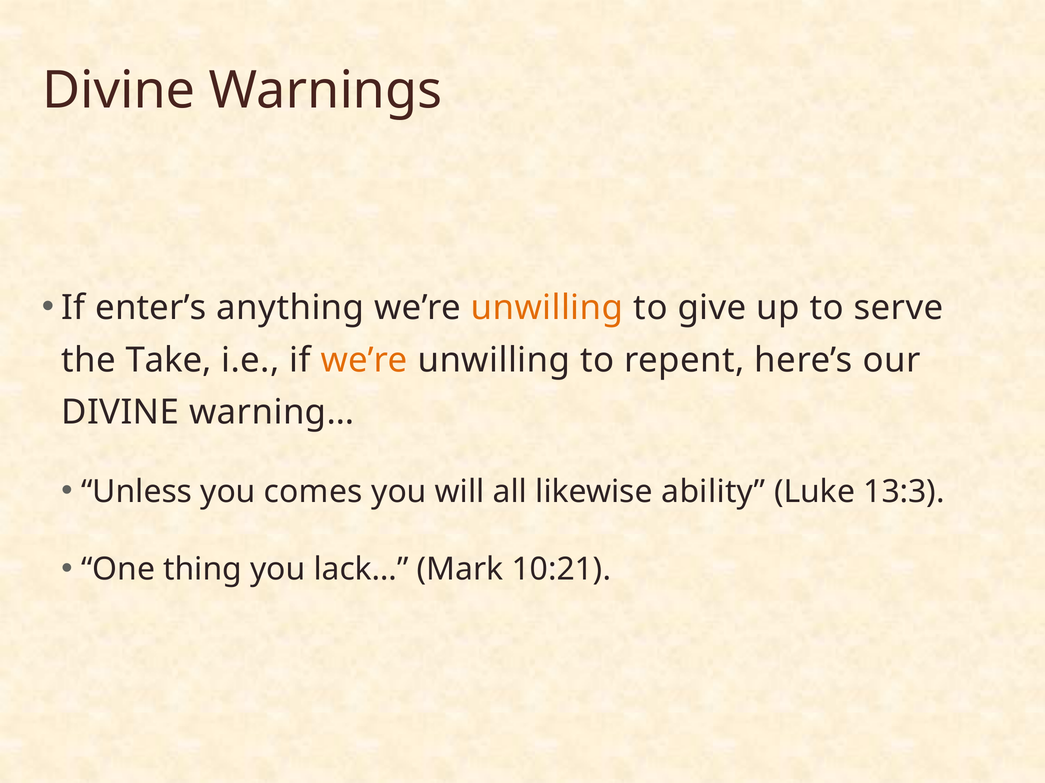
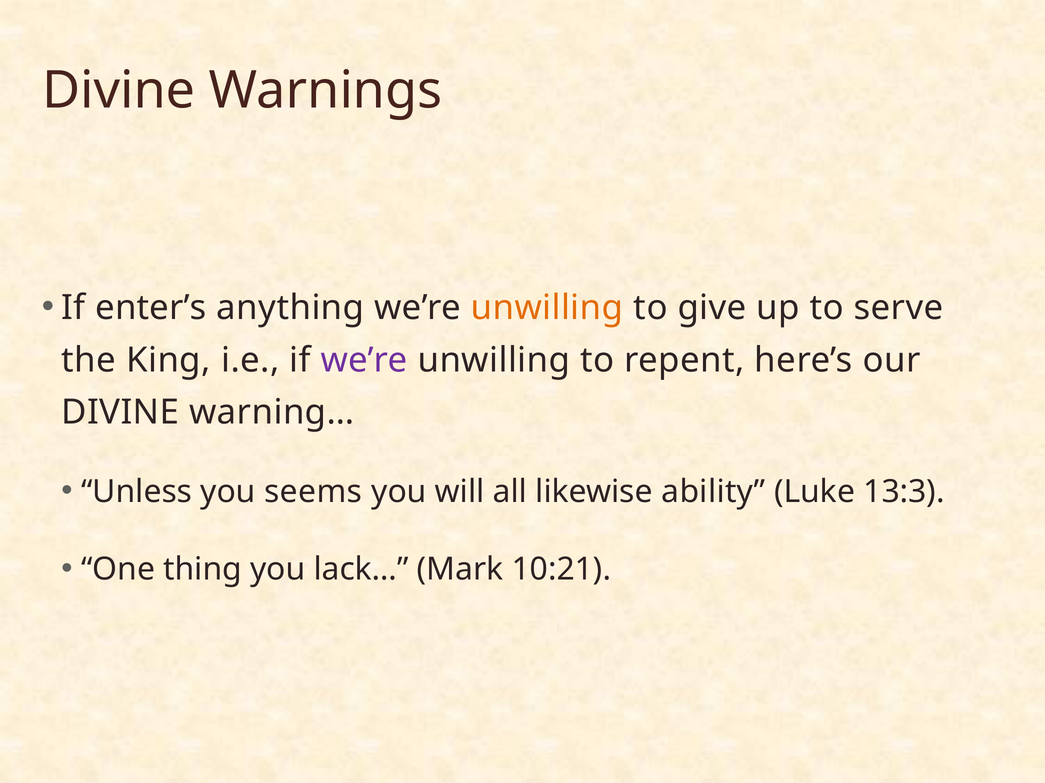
Take: Take -> King
we’re at (364, 360) colour: orange -> purple
comes: comes -> seems
